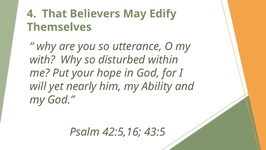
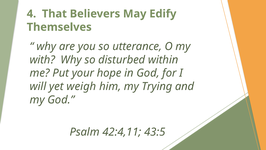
nearly: nearly -> weigh
Ability: Ability -> Trying
42:5,16: 42:5,16 -> 42:4,11
